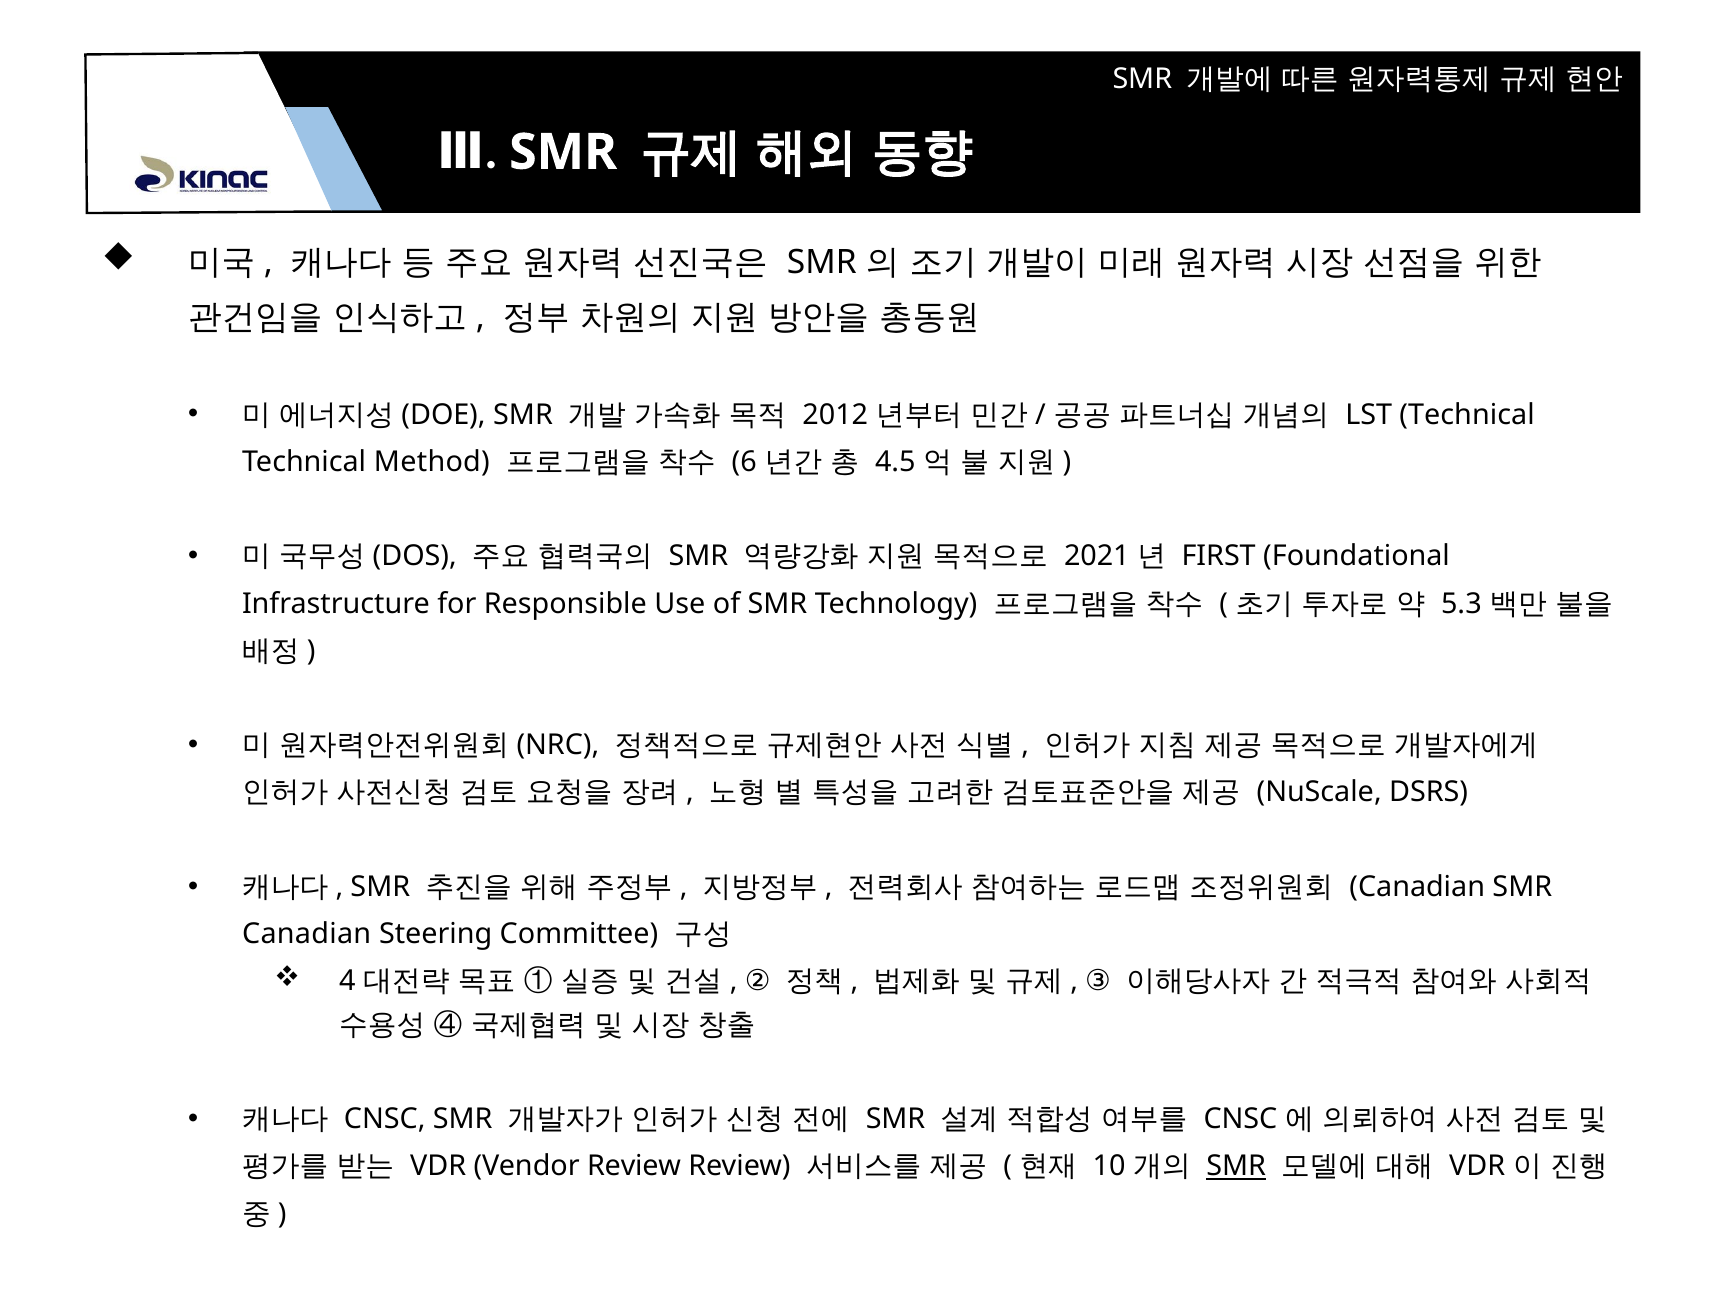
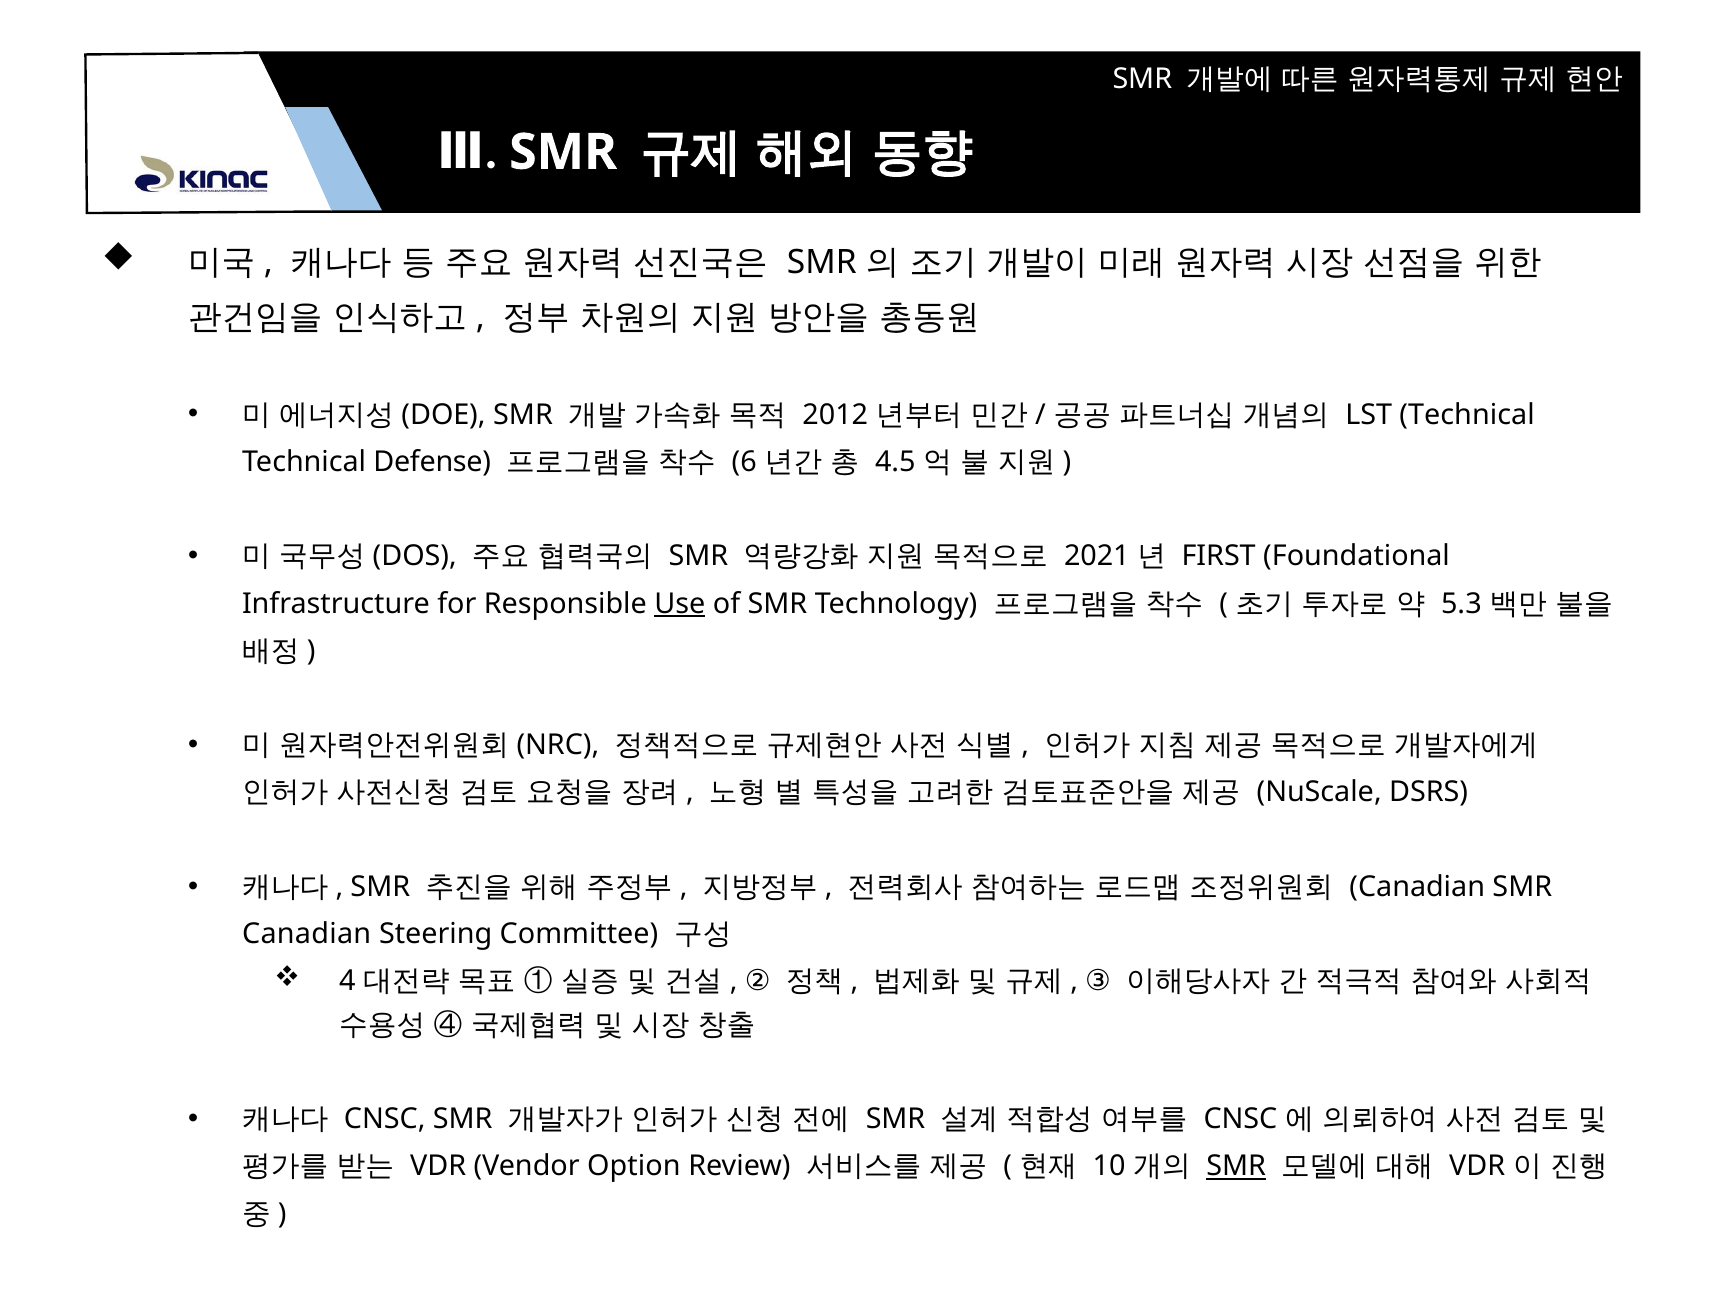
Method: Method -> Defense
Use underline: none -> present
Vendor Review: Review -> Option
